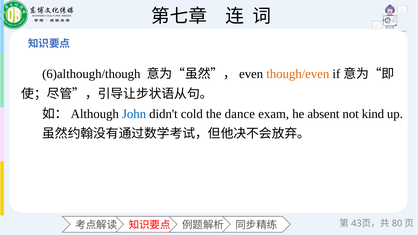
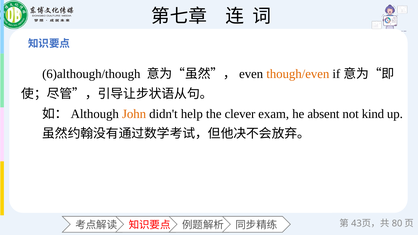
John colour: blue -> orange
cold: cold -> help
dance: dance -> clever
